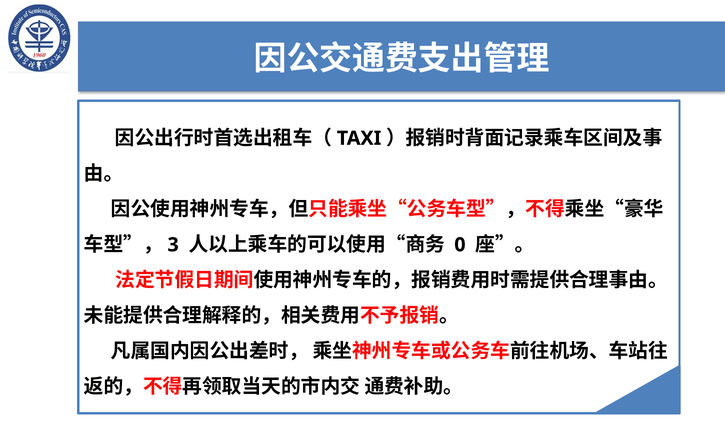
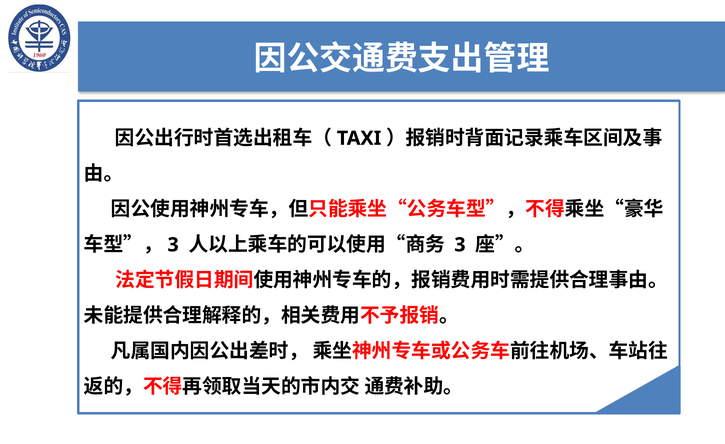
0 at (460, 245): 0 -> 3
